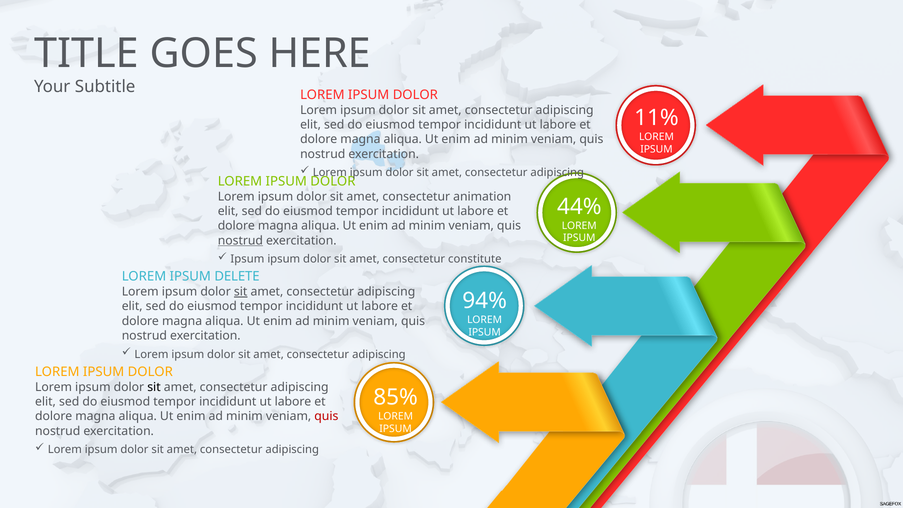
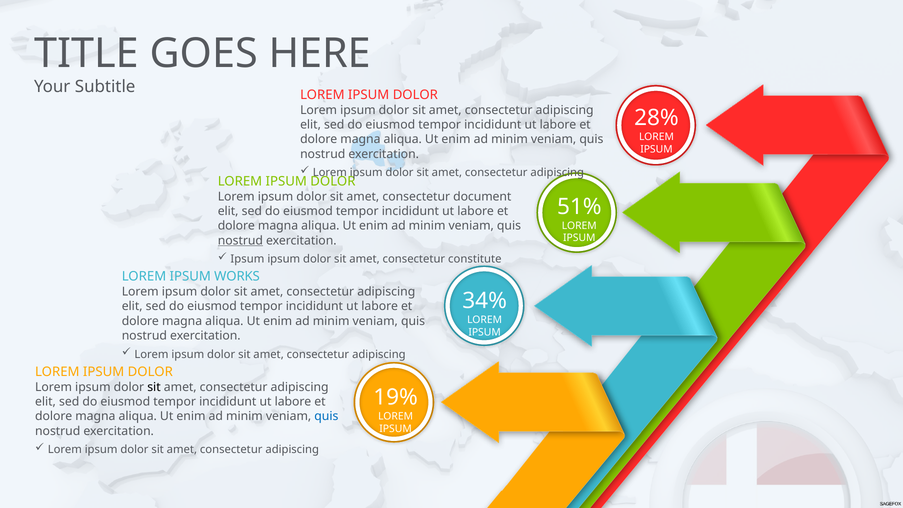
11%: 11% -> 28%
animation: animation -> document
44%: 44% -> 51%
DELETE: DELETE -> WORKS
sit at (241, 292) underline: present -> none
94%: 94% -> 34%
85%: 85% -> 19%
quis at (326, 416) colour: red -> blue
